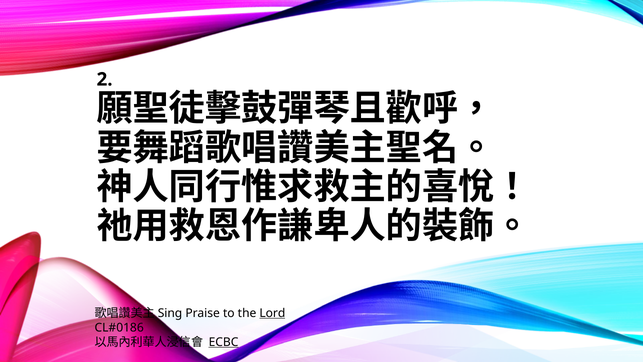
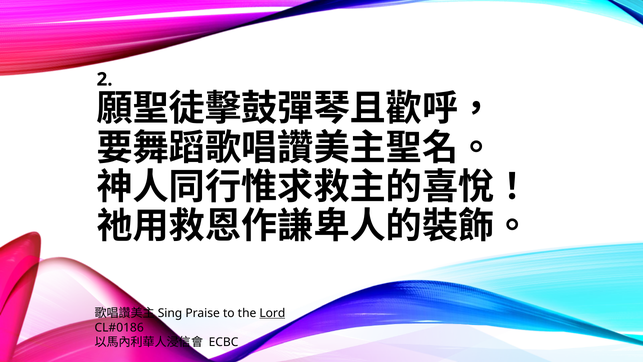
ECBC underline: present -> none
